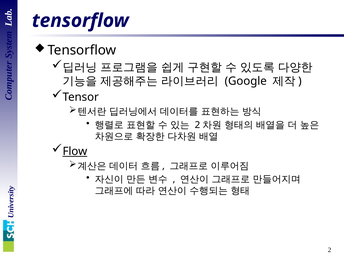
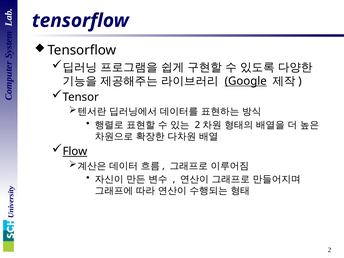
Google underline: none -> present
